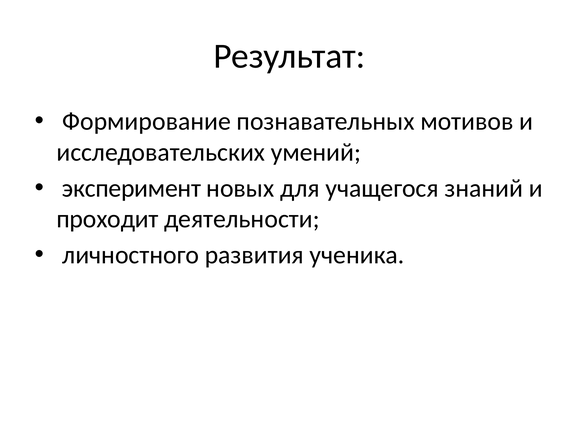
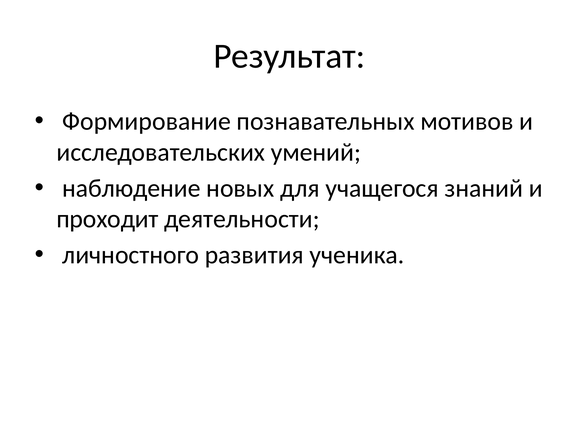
эксперимент: эксперимент -> наблюдение
